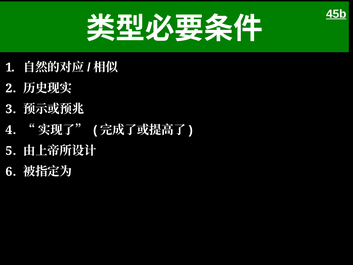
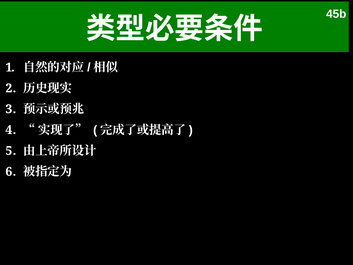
45b underline: present -> none
